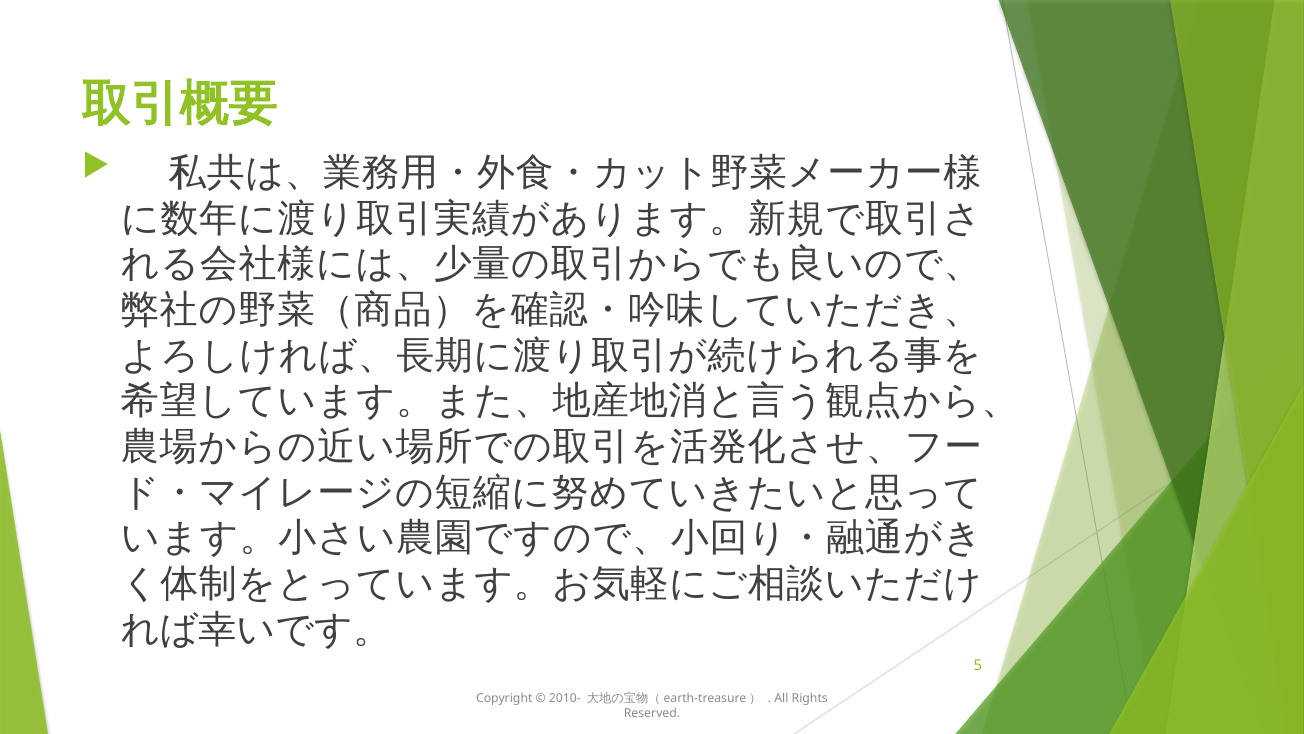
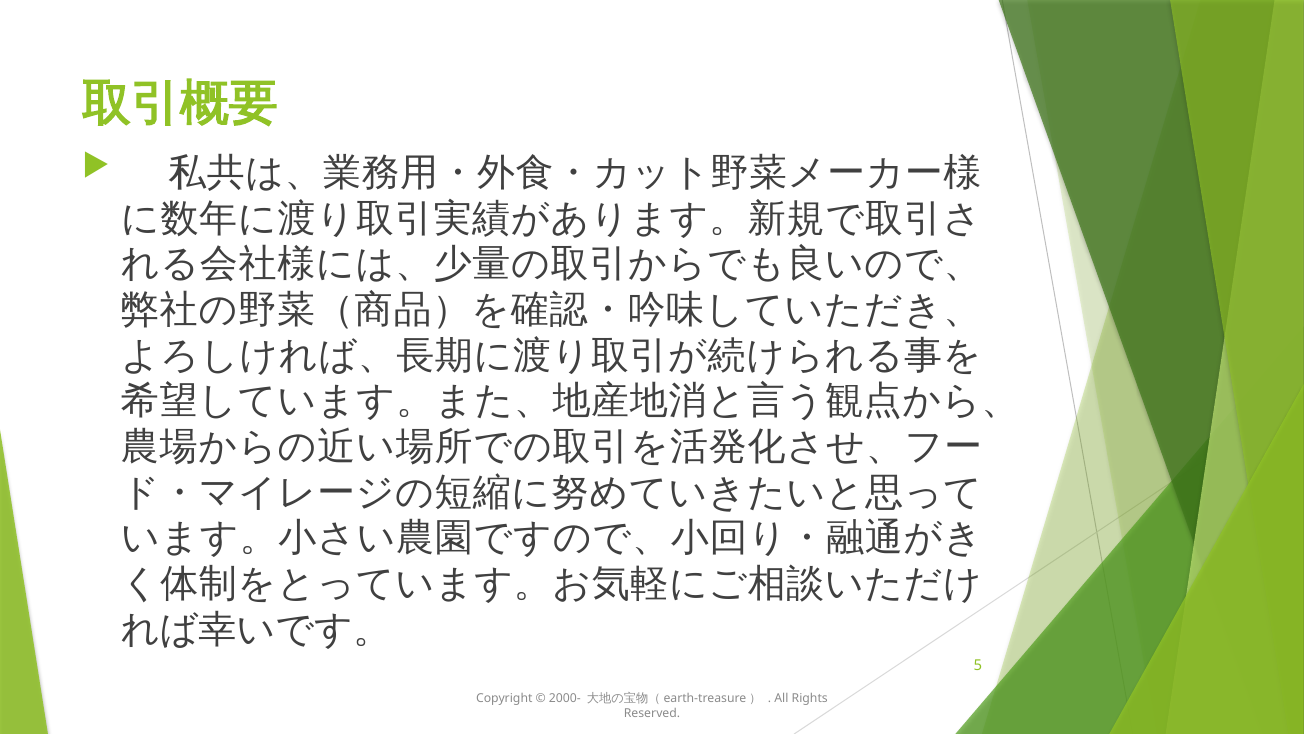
2010-: 2010- -> 2000-
